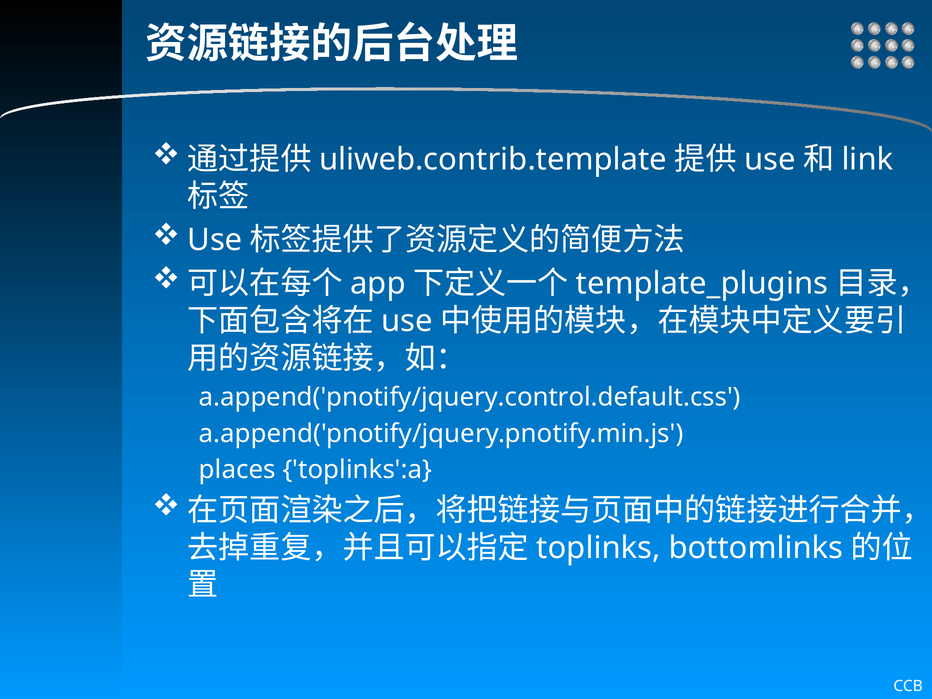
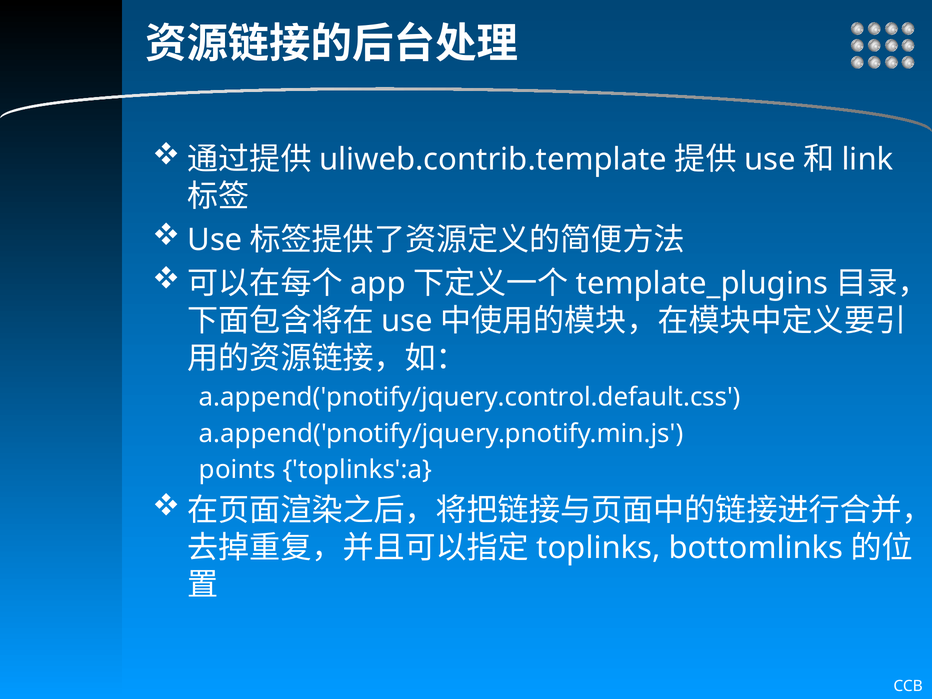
places: places -> points
